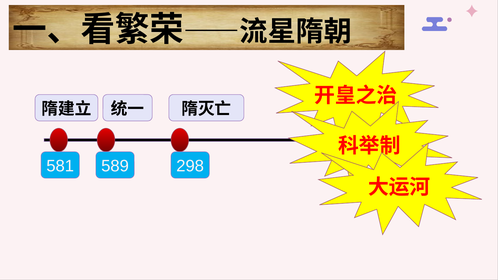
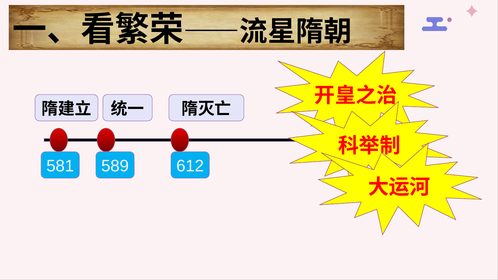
298: 298 -> 612
